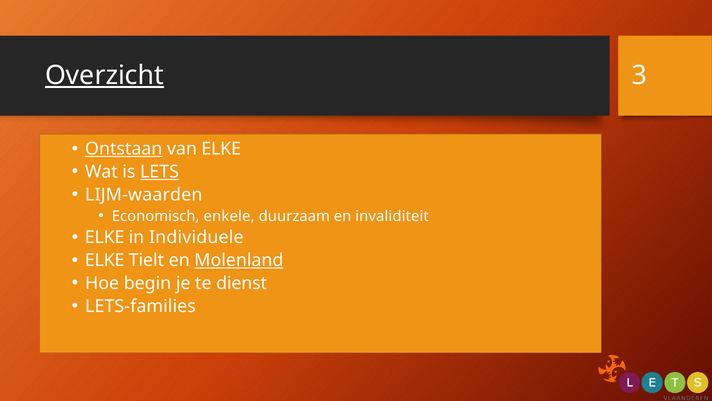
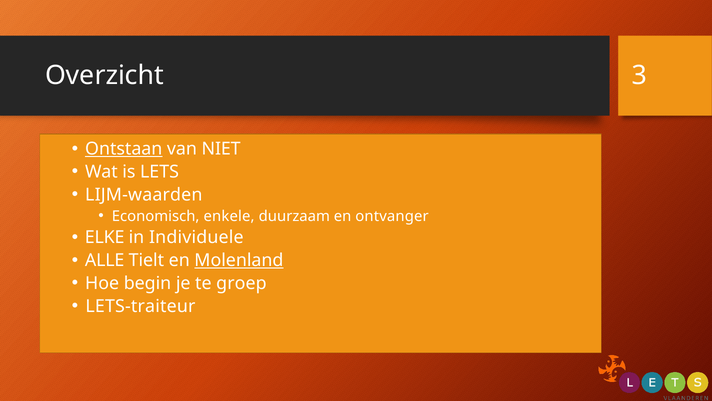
Overzicht underline: present -> none
van ELKE: ELKE -> NIET
LETS underline: present -> none
invaliditeit: invaliditeit -> ontvanger
ELKE at (105, 260): ELKE -> ALLE
dienst: dienst -> groep
LETS-families: LETS-families -> LETS-traiteur
